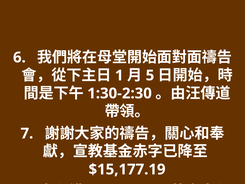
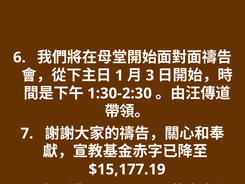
5: 5 -> 3
